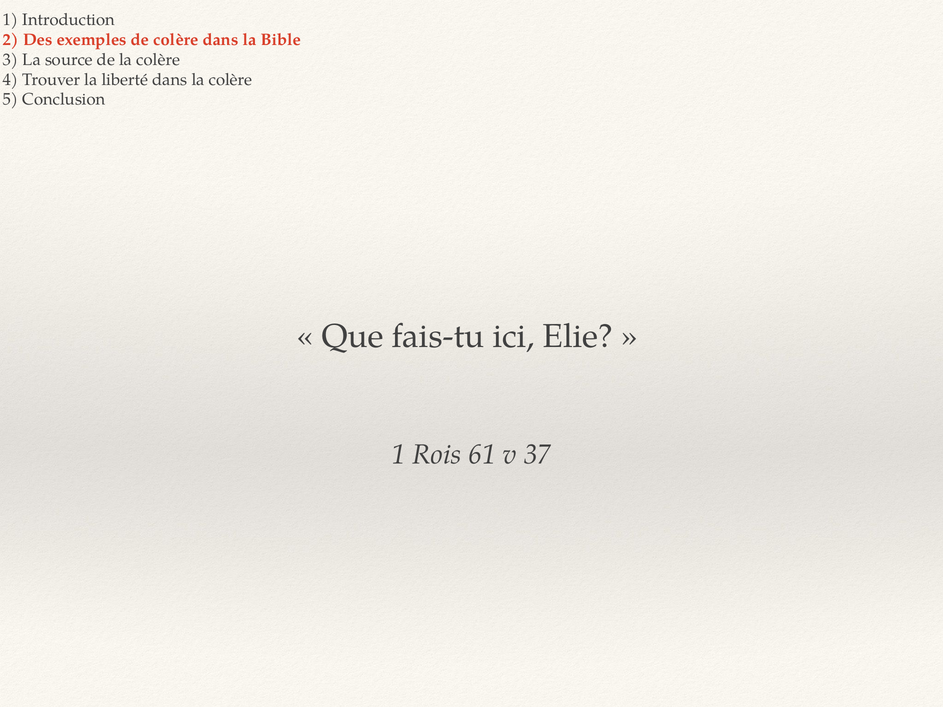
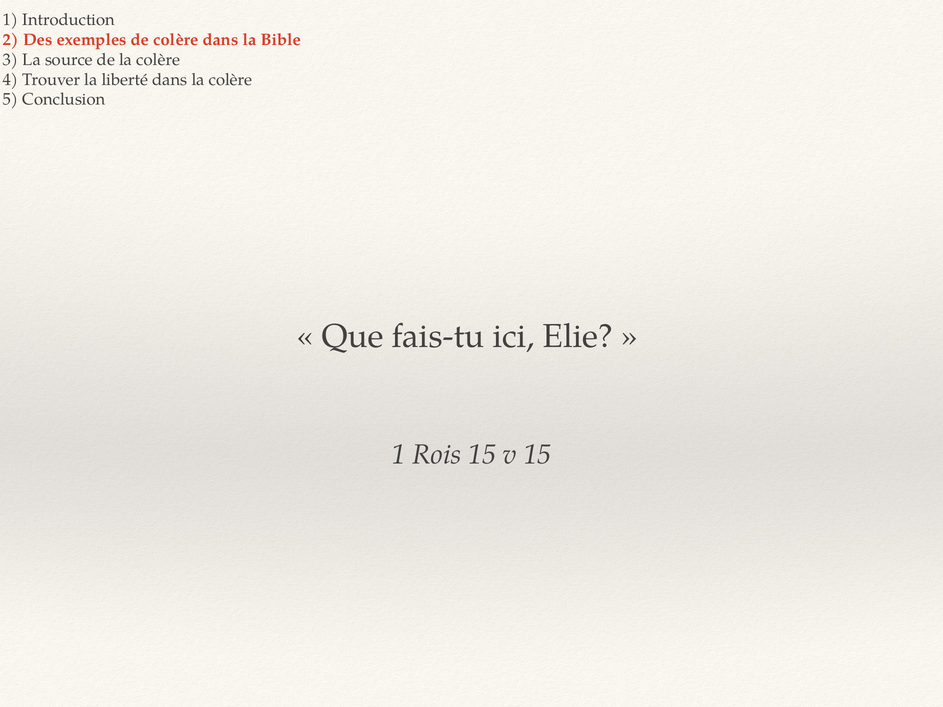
Rois 61: 61 -> 15
v 37: 37 -> 15
